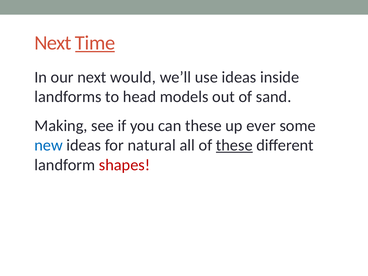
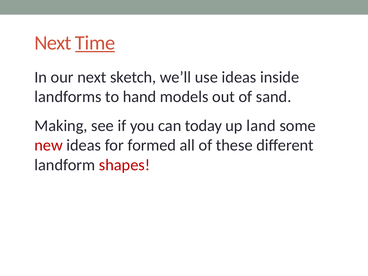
would: would -> sketch
head: head -> hand
can these: these -> today
ever: ever -> land
new colour: blue -> red
natural: natural -> formed
these at (234, 145) underline: present -> none
